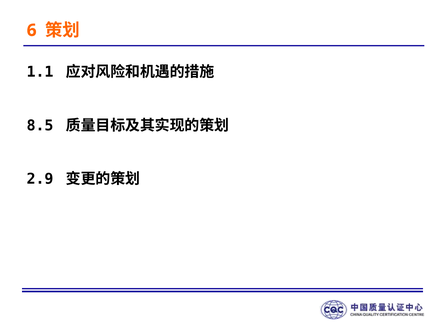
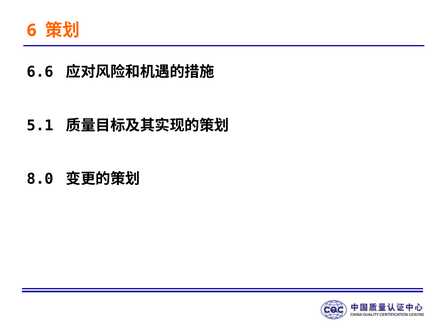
1.1: 1.1 -> 6.6
8.5: 8.5 -> 5.1
2.9: 2.9 -> 8.0
